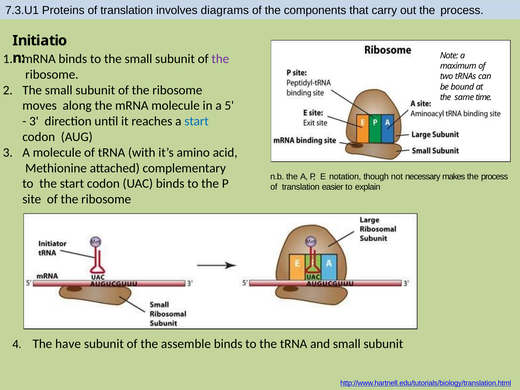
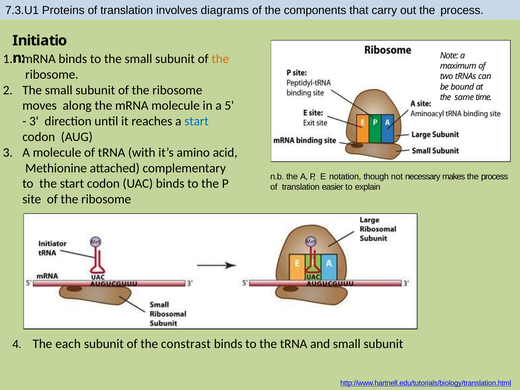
the at (220, 59) colour: purple -> orange
have: have -> each
assemble: assemble -> constrast
